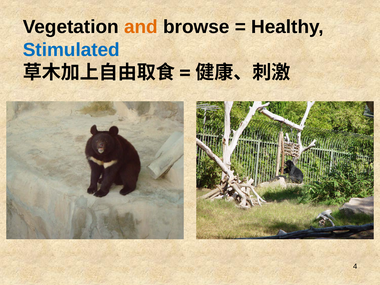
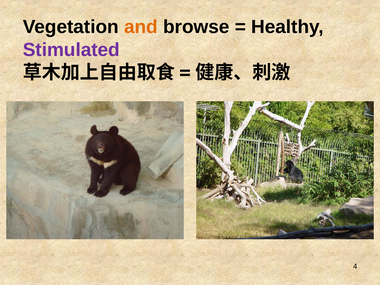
Stimulated colour: blue -> purple
